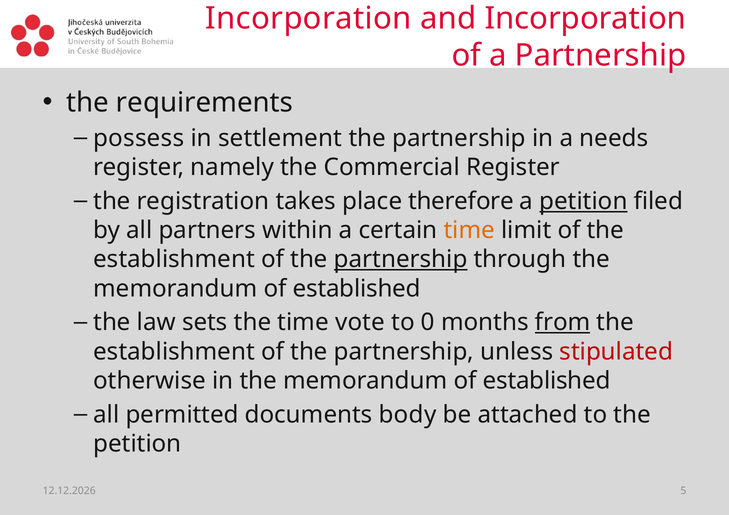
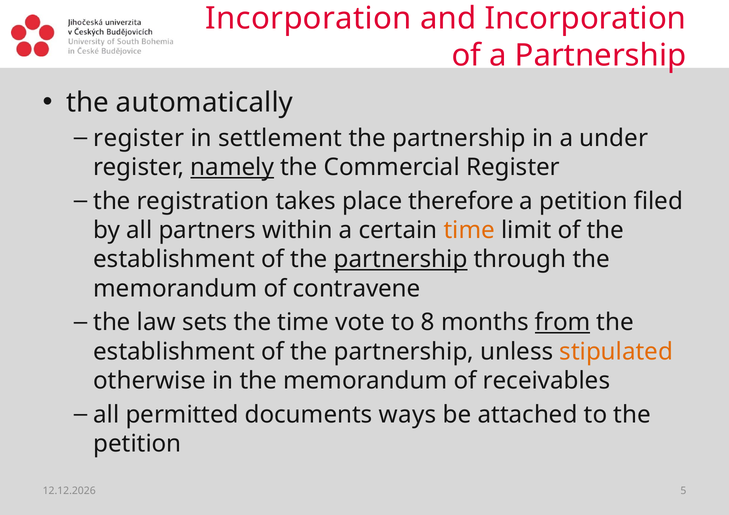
requirements: requirements -> automatically
possess at (139, 138): possess -> register
needs: needs -> under
namely underline: none -> present
petition at (583, 202) underline: present -> none
established at (357, 289): established -> contravene
0: 0 -> 8
stipulated colour: red -> orange
established at (547, 381): established -> receivables
body: body -> ways
